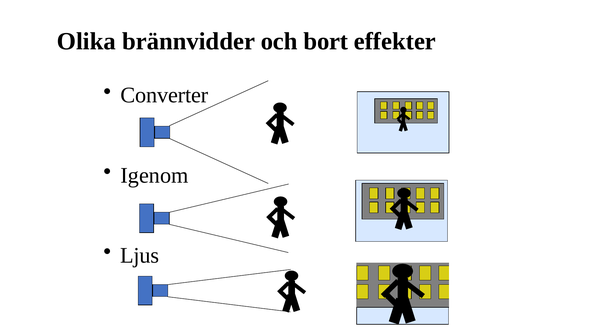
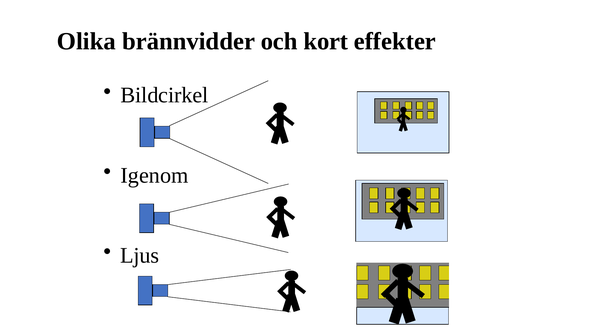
bort: bort -> kort
Converter: Converter -> Bildcirkel
